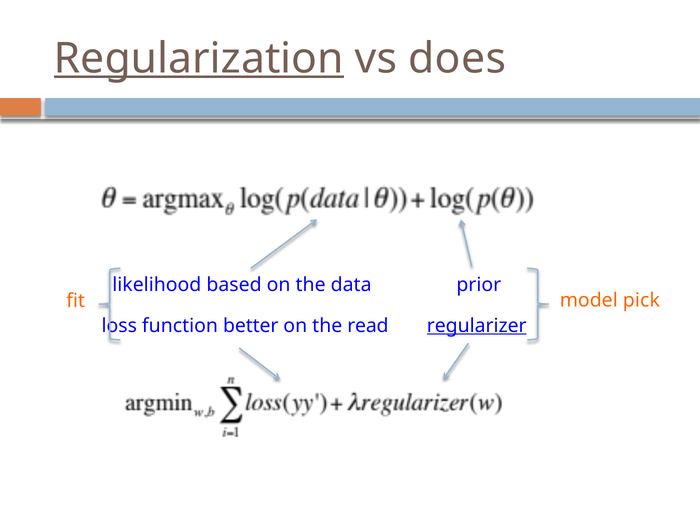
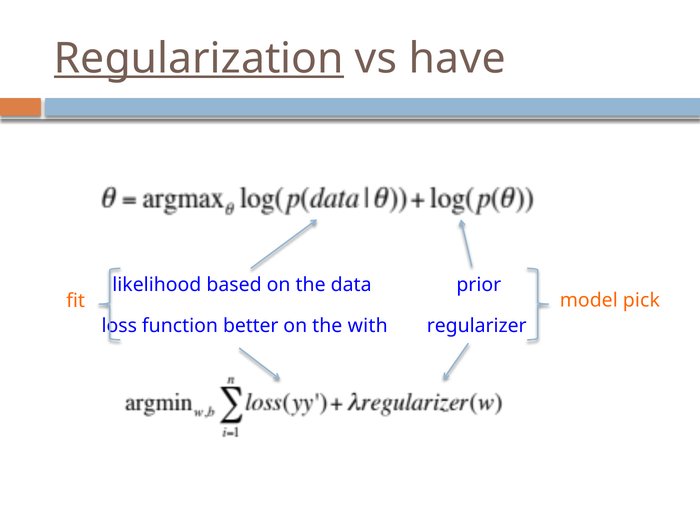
does: does -> have
read: read -> with
regularizer underline: present -> none
